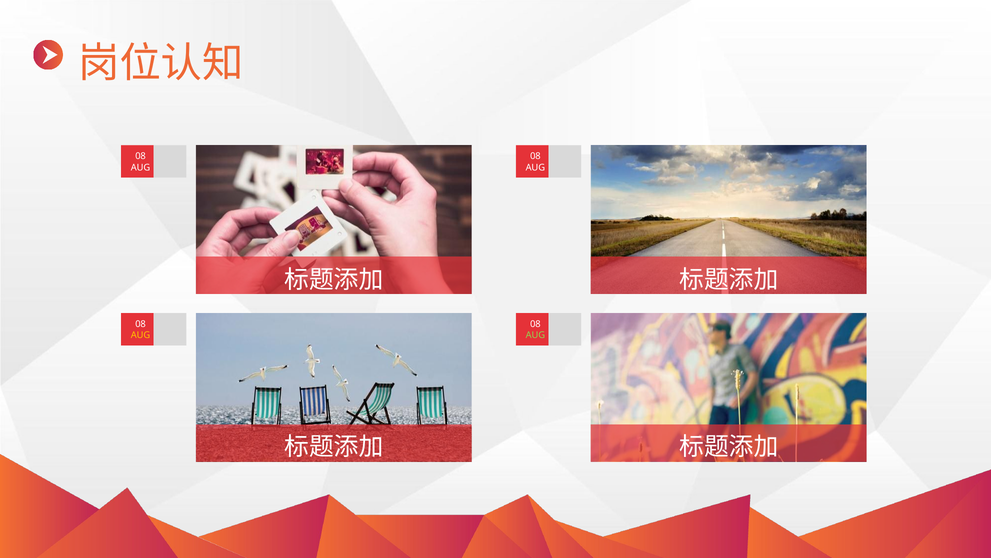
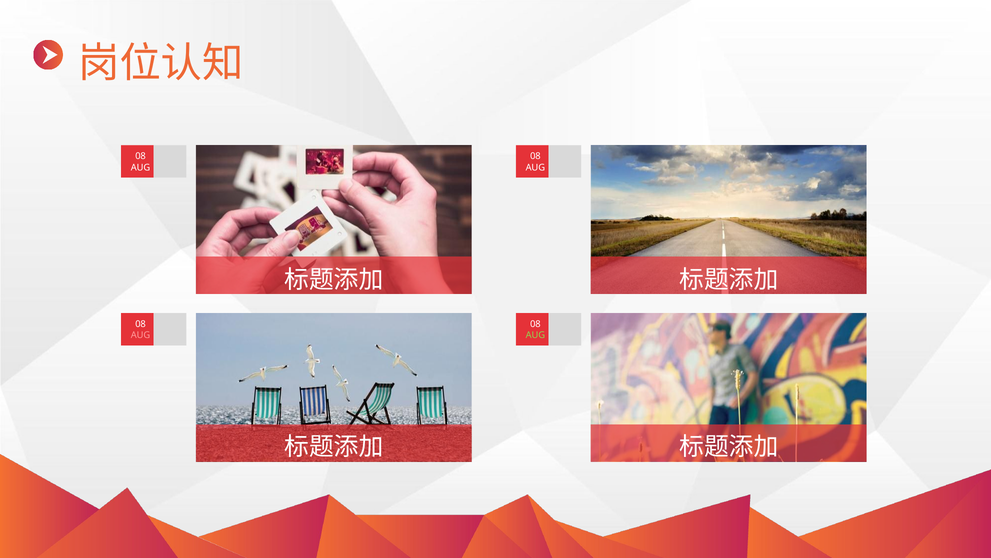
AUG at (141, 335) colour: yellow -> pink
